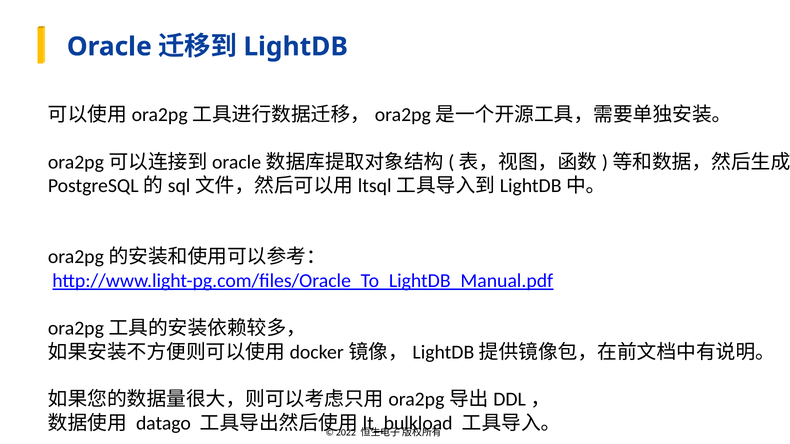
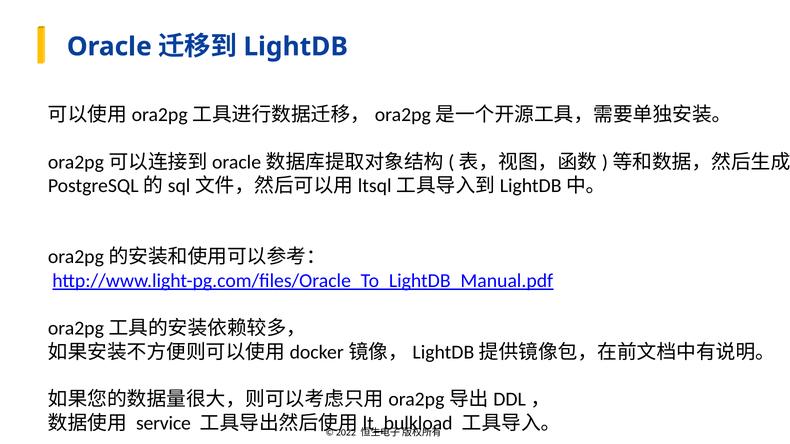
datago: datago -> service
